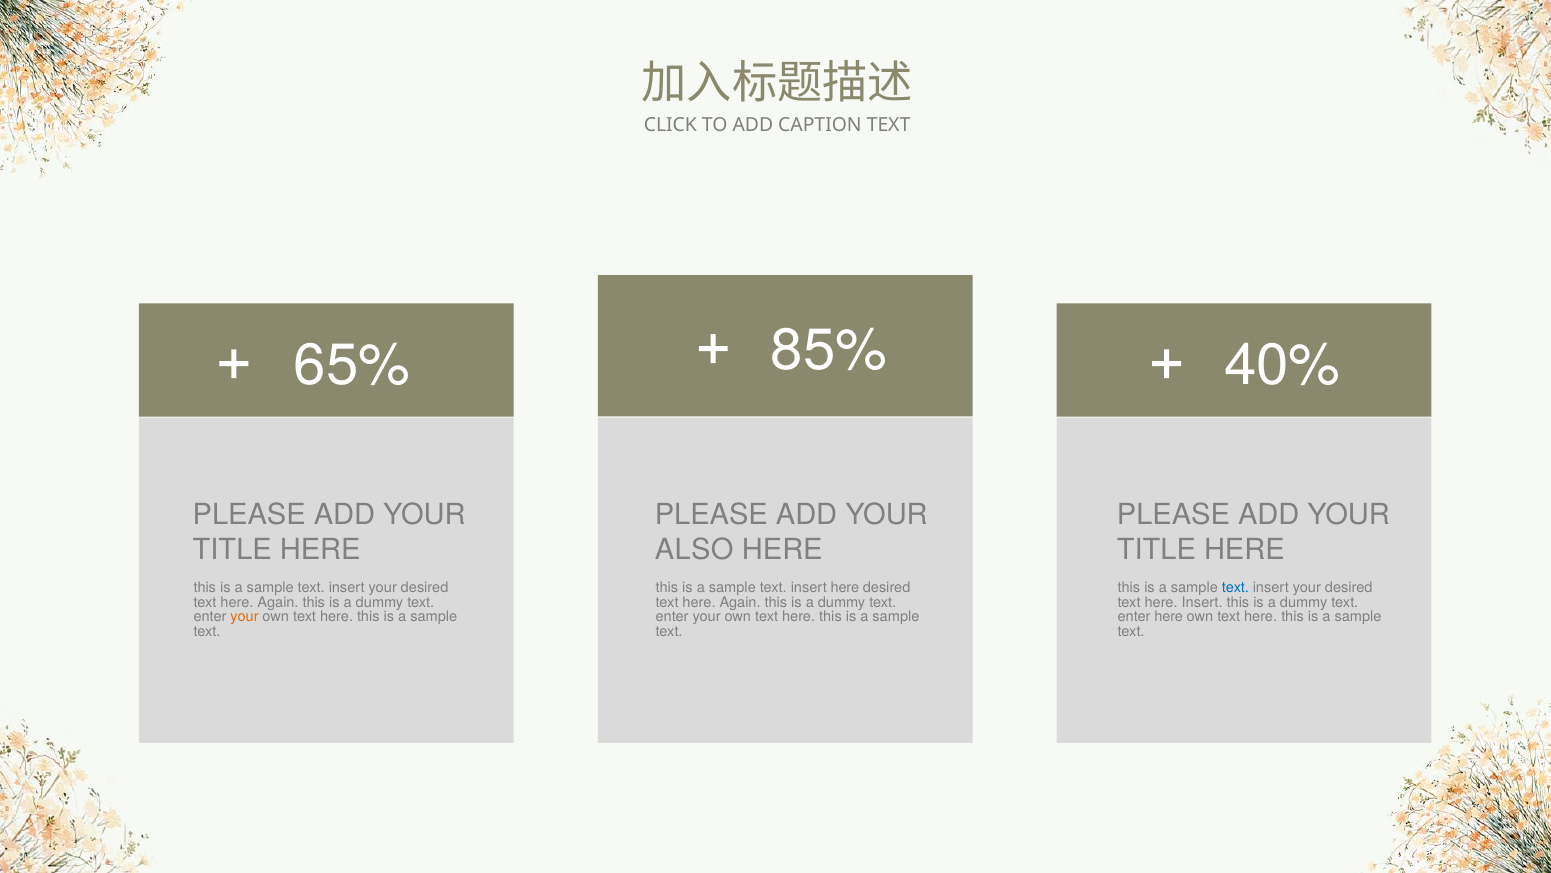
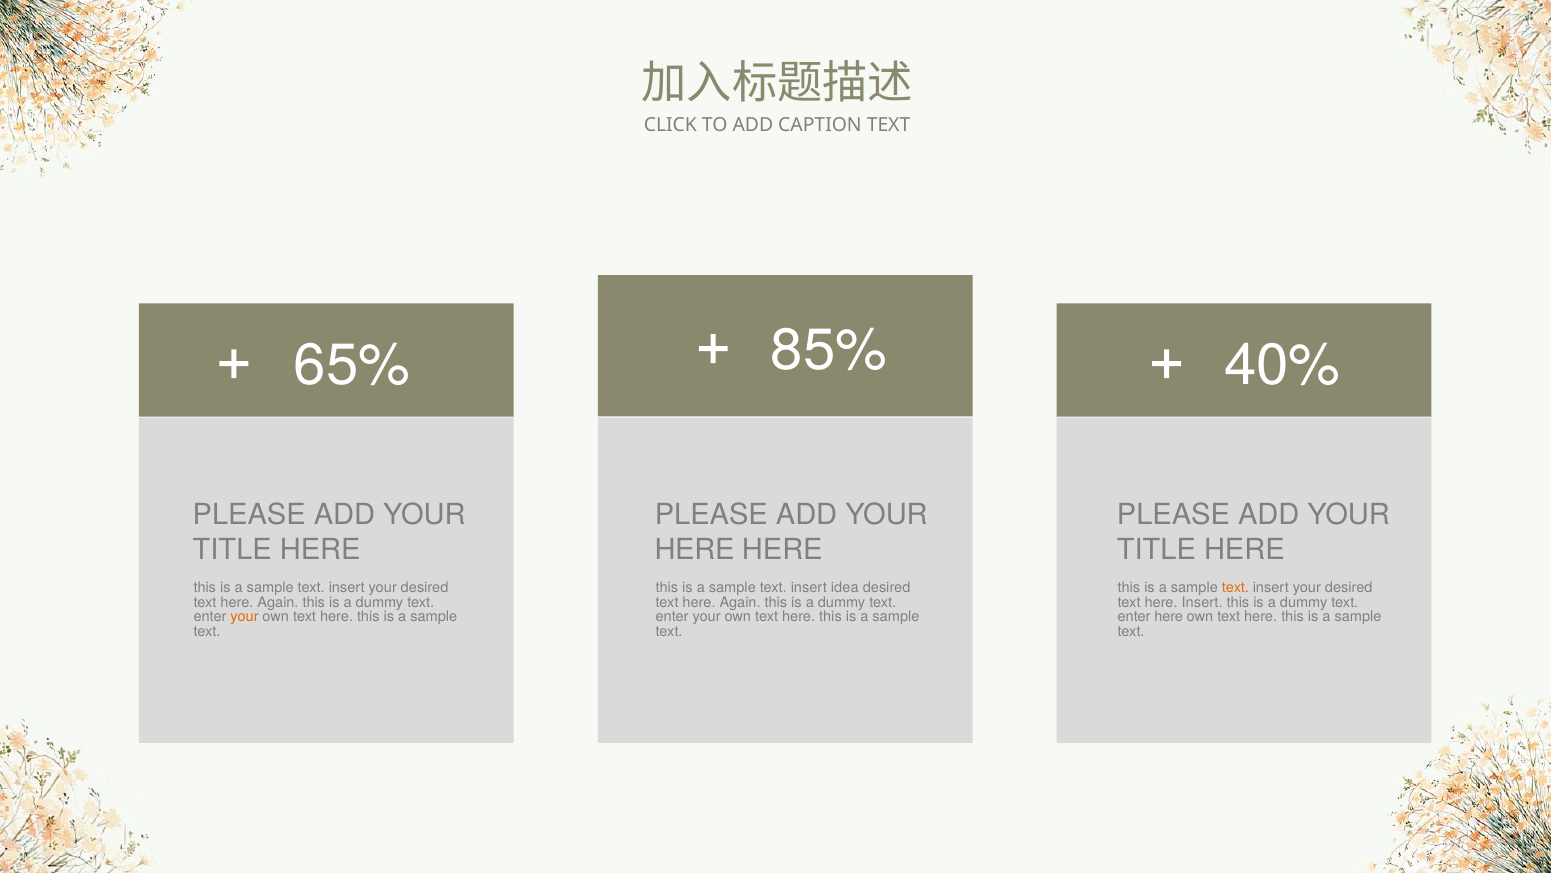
ALSO at (694, 550): ALSO -> HERE
insert here: here -> idea
text at (1235, 588) colour: blue -> orange
